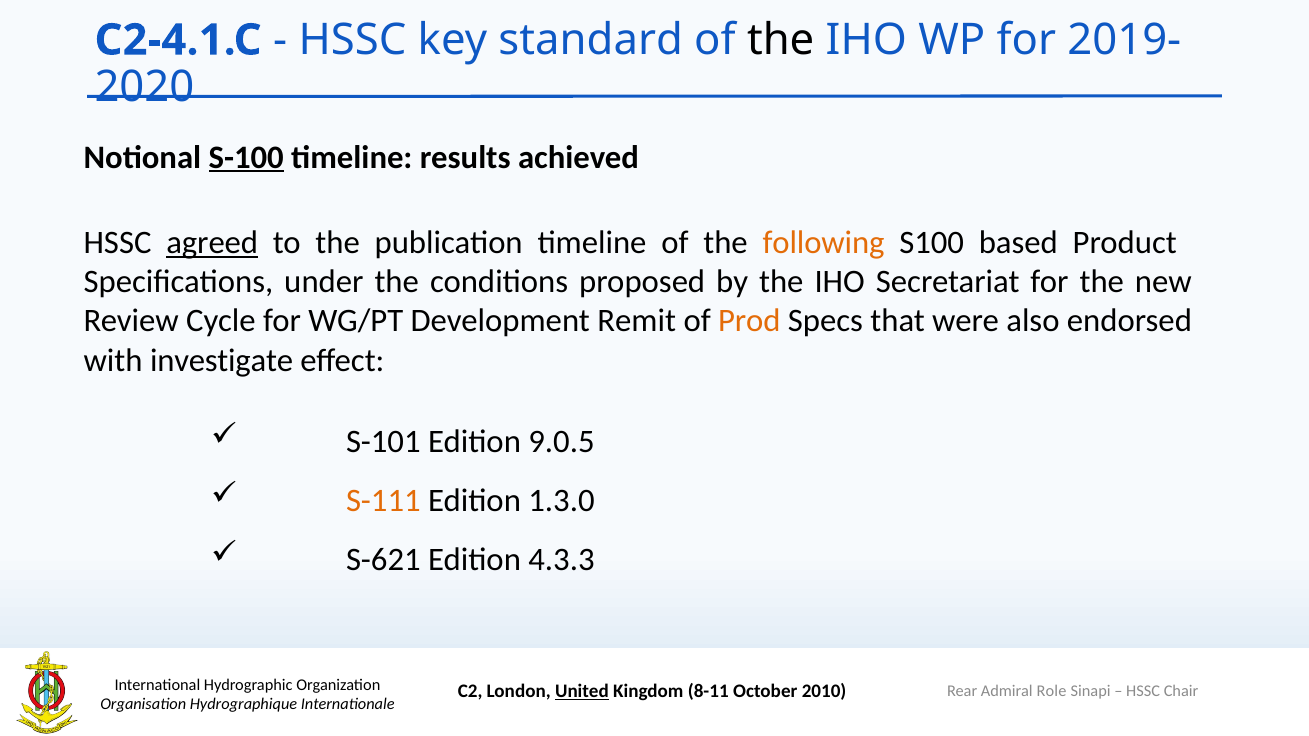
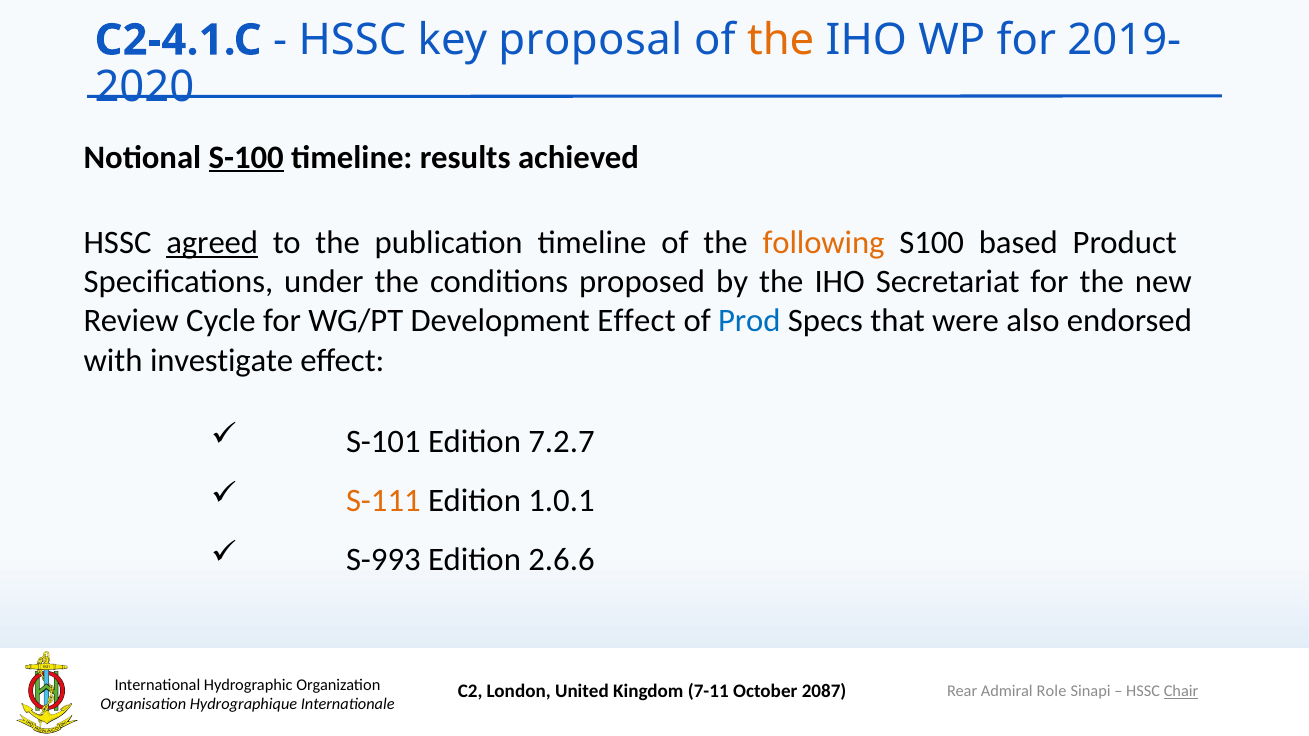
standard: standard -> proposal
the at (781, 40) colour: black -> orange
Development Remit: Remit -> Effect
Prod colour: orange -> blue
9.0.5: 9.0.5 -> 7.2.7
1.3.0: 1.3.0 -> 1.0.1
S-621: S-621 -> S-993
4.3.3: 4.3.3 -> 2.6.6
United underline: present -> none
8-11: 8-11 -> 7-11
2010: 2010 -> 2087
Chair underline: none -> present
